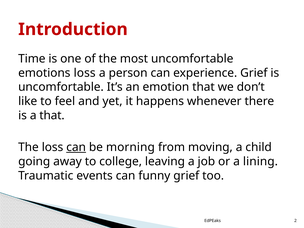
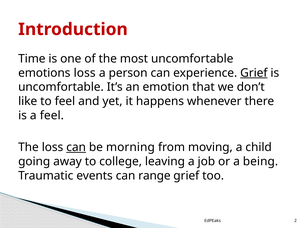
Grief at (254, 73) underline: none -> present
a that: that -> feel
lining: lining -> being
funny: funny -> range
